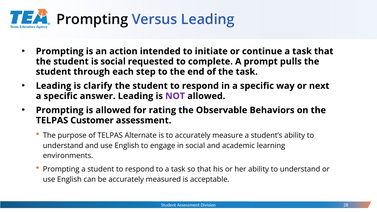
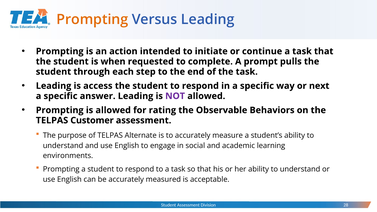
Prompting at (92, 19) colour: black -> orange
is social: social -> when
clarify: clarify -> access
